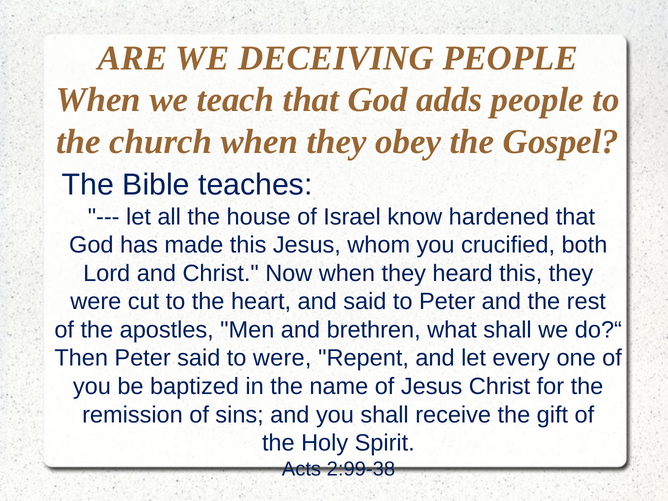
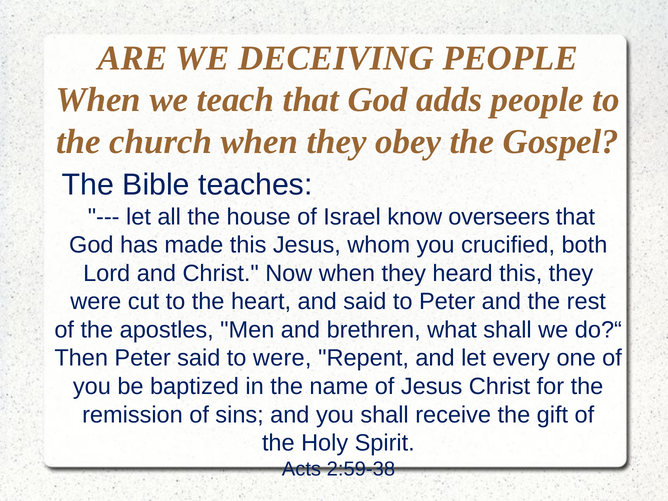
hardened: hardened -> overseers
2:99-38: 2:99-38 -> 2:59-38
